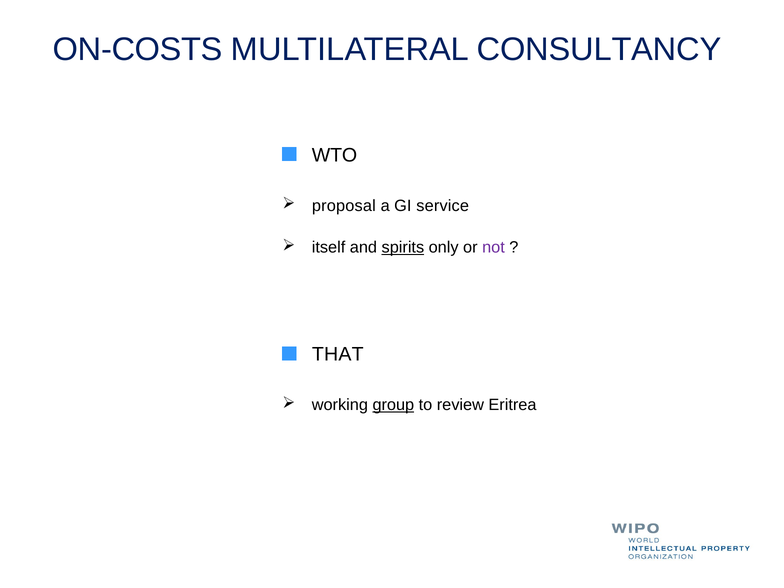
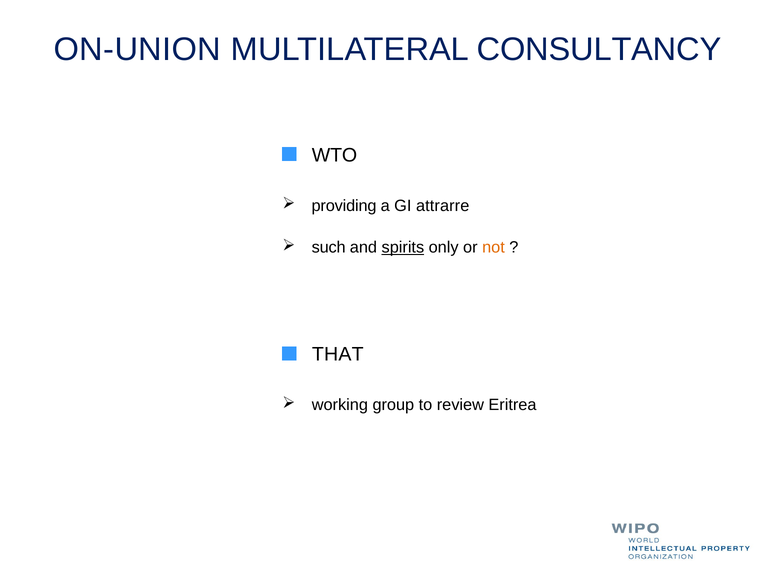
ON-COSTS: ON-COSTS -> ON-UNION
proposal: proposal -> providing
service: service -> attrarre
itself: itself -> such
not colour: purple -> orange
group underline: present -> none
